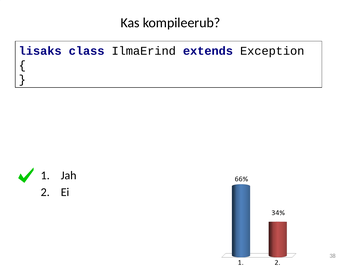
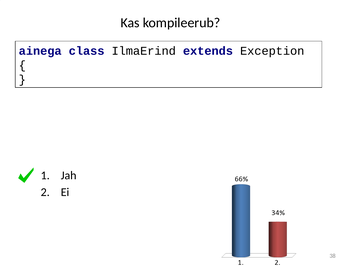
lisaks: lisaks -> ainega
